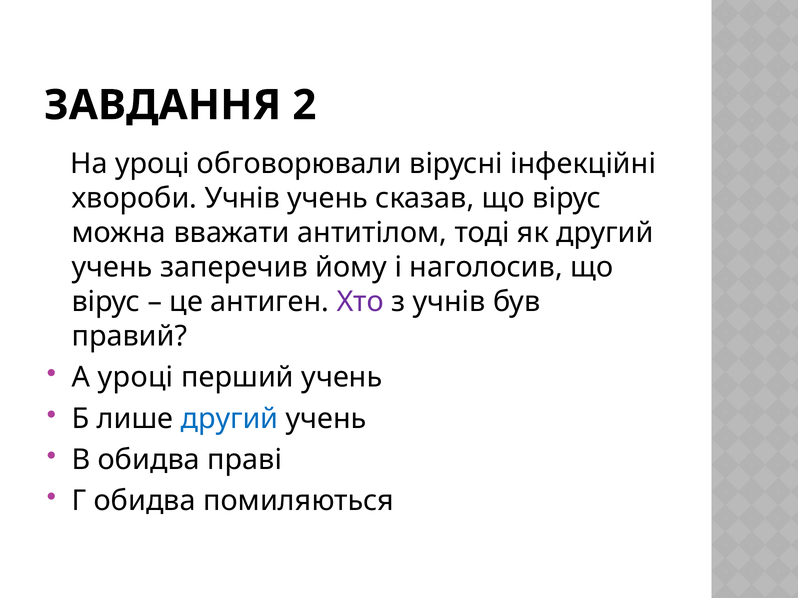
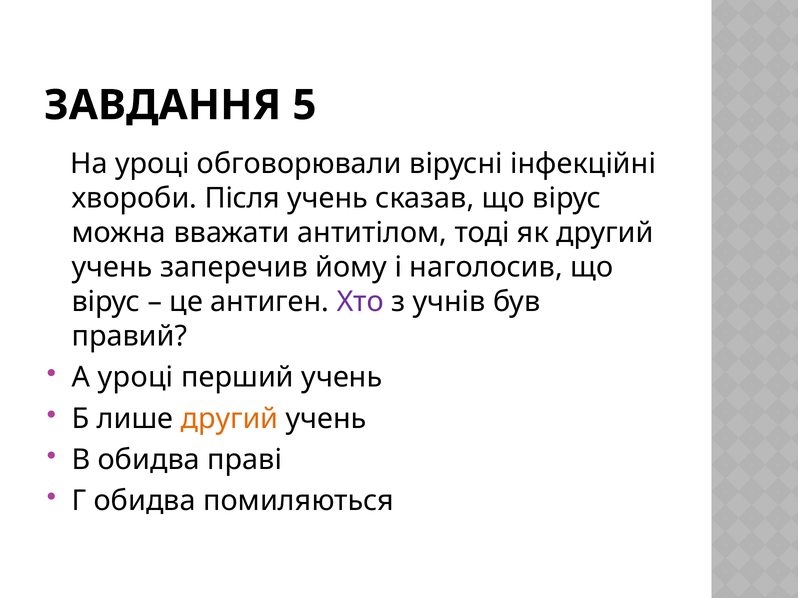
2: 2 -> 5
хвороби Учнів: Учнів -> Після
другий at (229, 419) colour: blue -> orange
